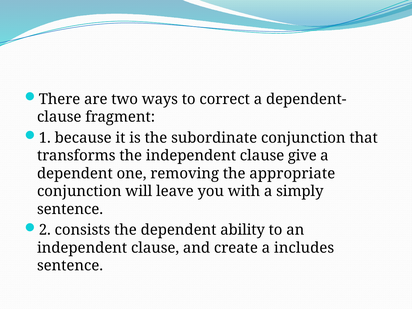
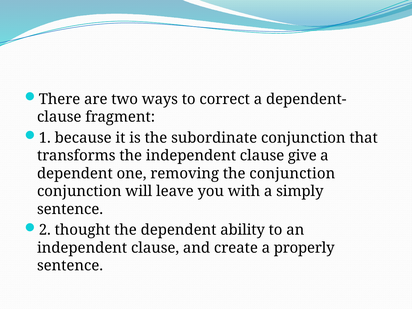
the appropriate: appropriate -> conjunction
consists: consists -> thought
includes: includes -> properly
